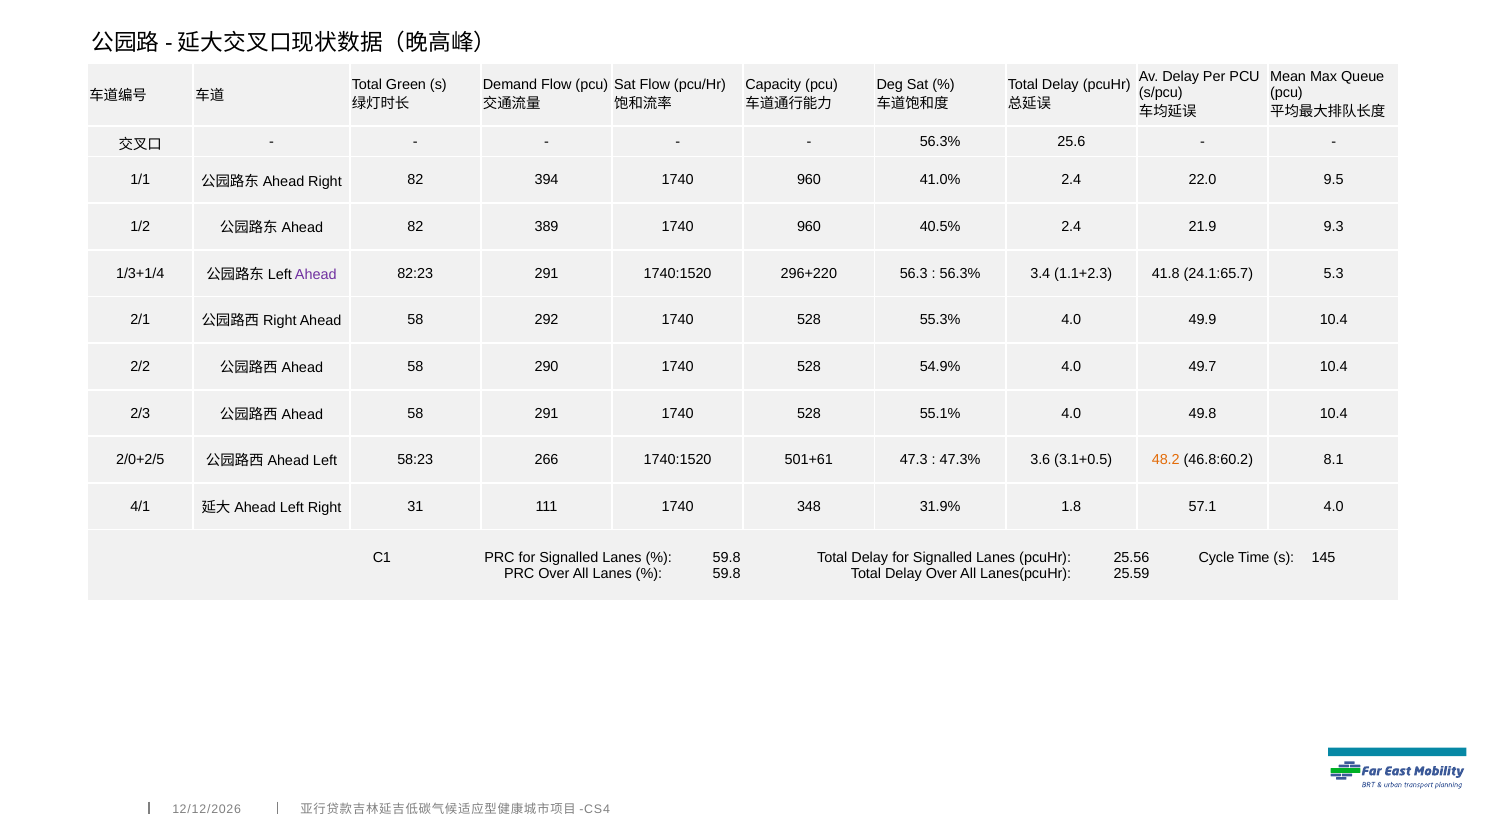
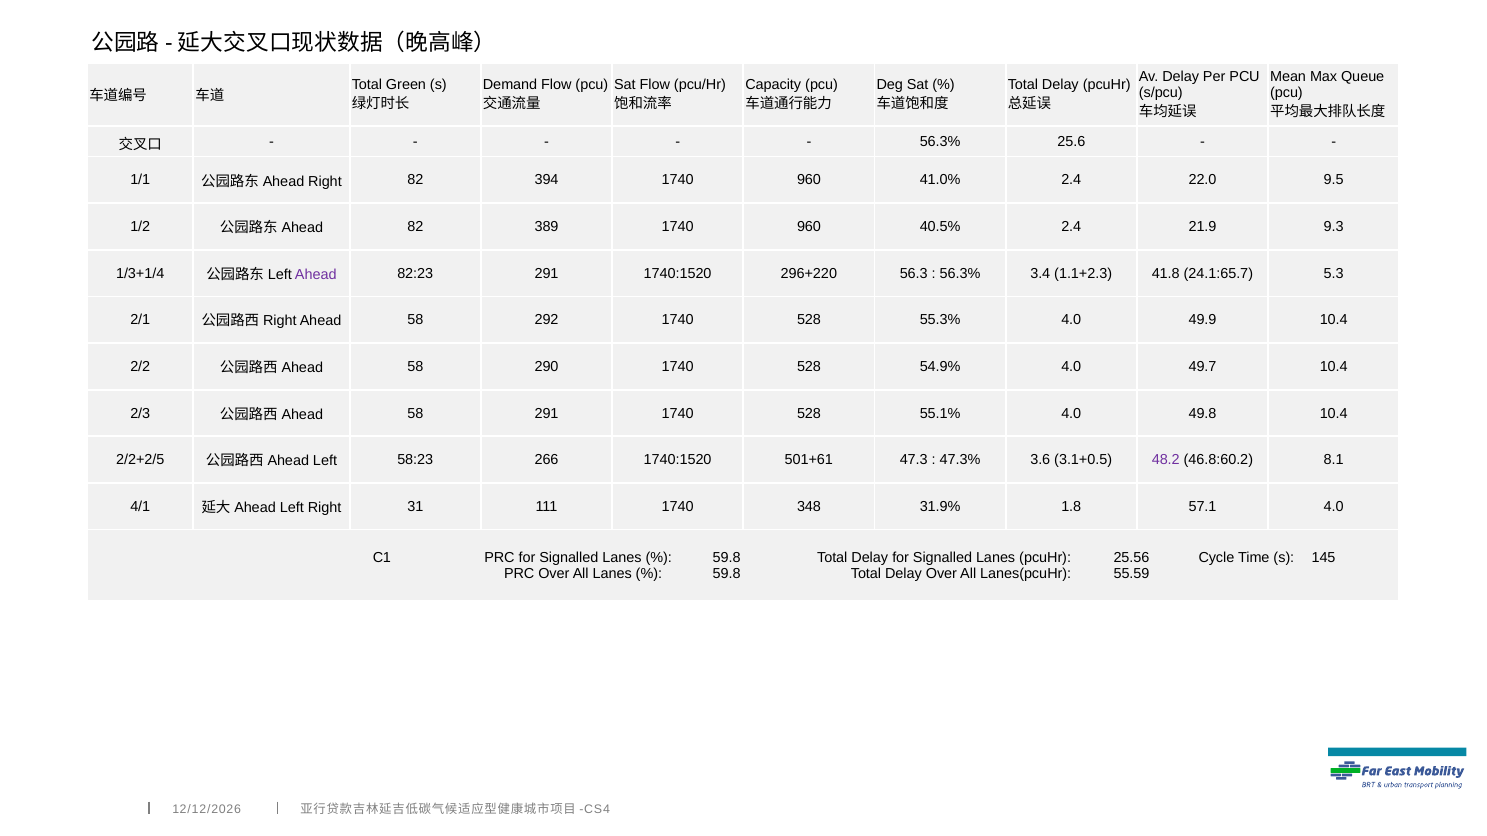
2/0+2/5: 2/0+2/5 -> 2/2+2/5
48.2 colour: orange -> purple
25.59: 25.59 -> 55.59
